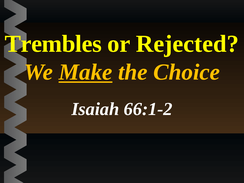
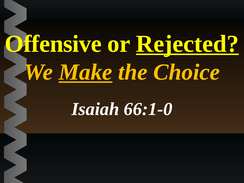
Trembles: Trembles -> Offensive
Rejected underline: none -> present
66:1-2: 66:1-2 -> 66:1-0
